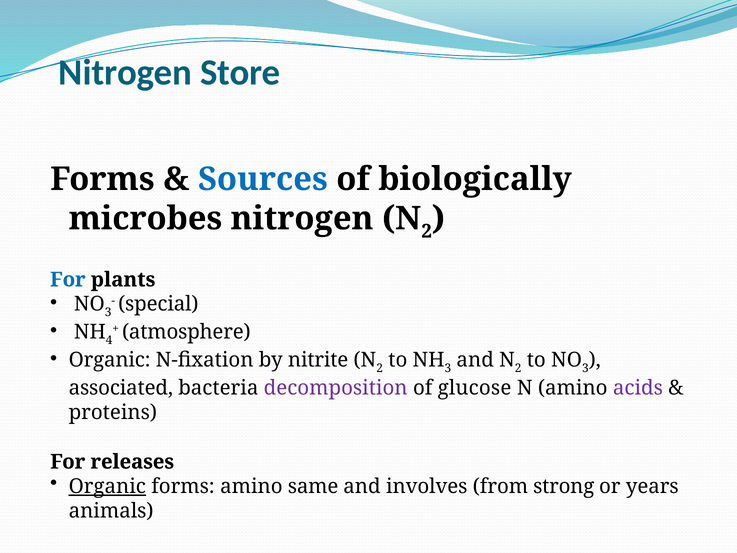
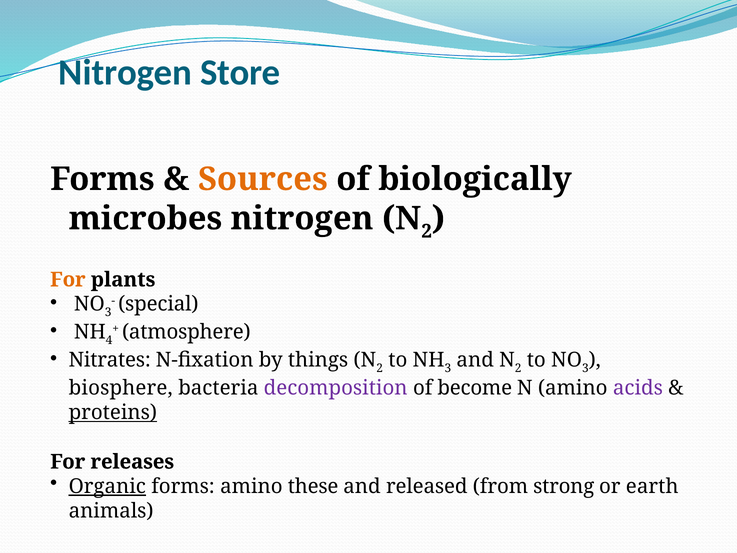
Sources colour: blue -> orange
For at (68, 280) colour: blue -> orange
Organic at (110, 360): Organic -> Nitrates
nitrite: nitrite -> things
associated: associated -> biosphere
glucose: glucose -> become
proteins underline: none -> present
same: same -> these
involves: involves -> released
years: years -> earth
